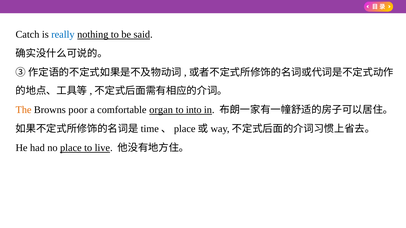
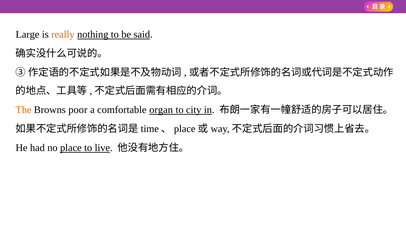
Catch: Catch -> Large
really colour: blue -> orange
into: into -> city
